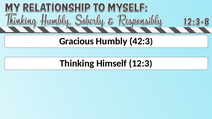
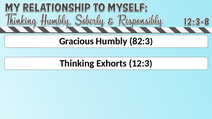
42:3: 42:3 -> 82:3
Himself: Himself -> Exhorts
